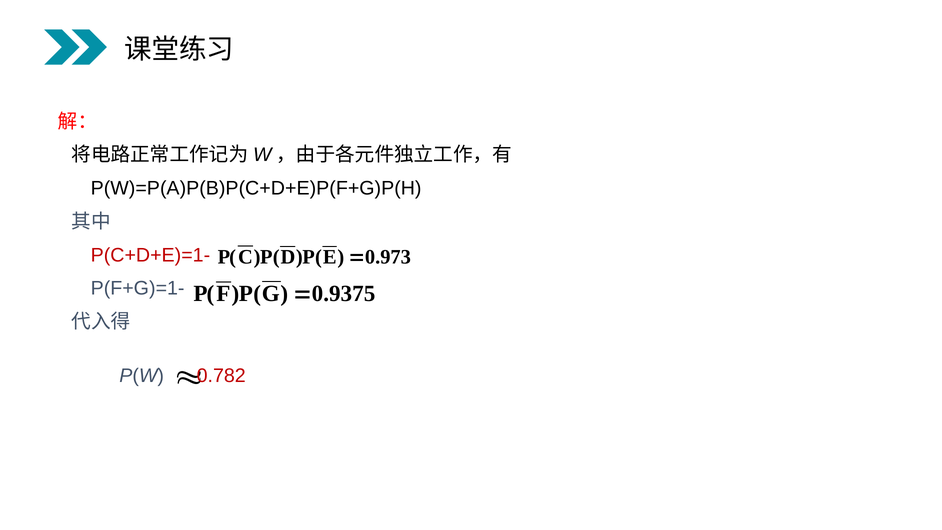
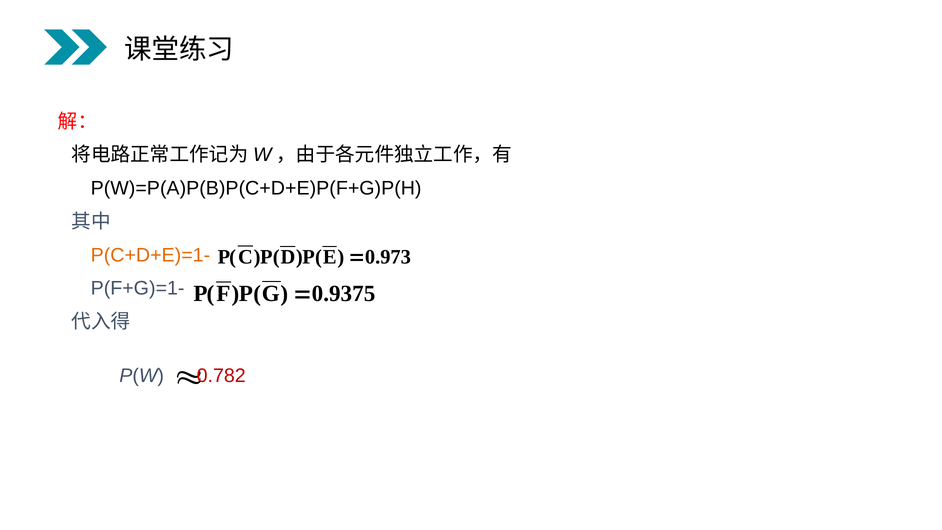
P(C+D+E)=1- colour: red -> orange
